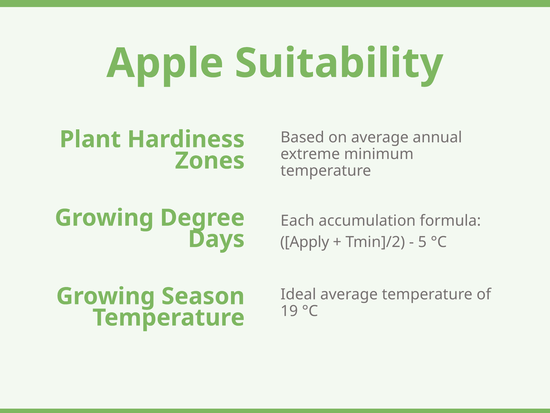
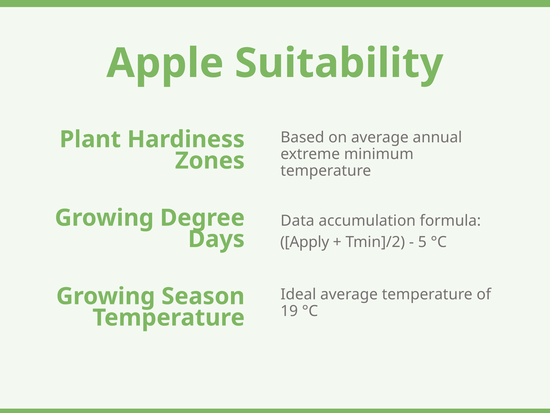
Each: Each -> Data
